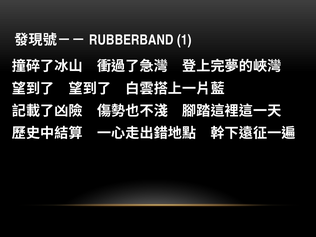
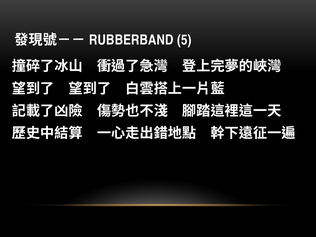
1: 1 -> 5
